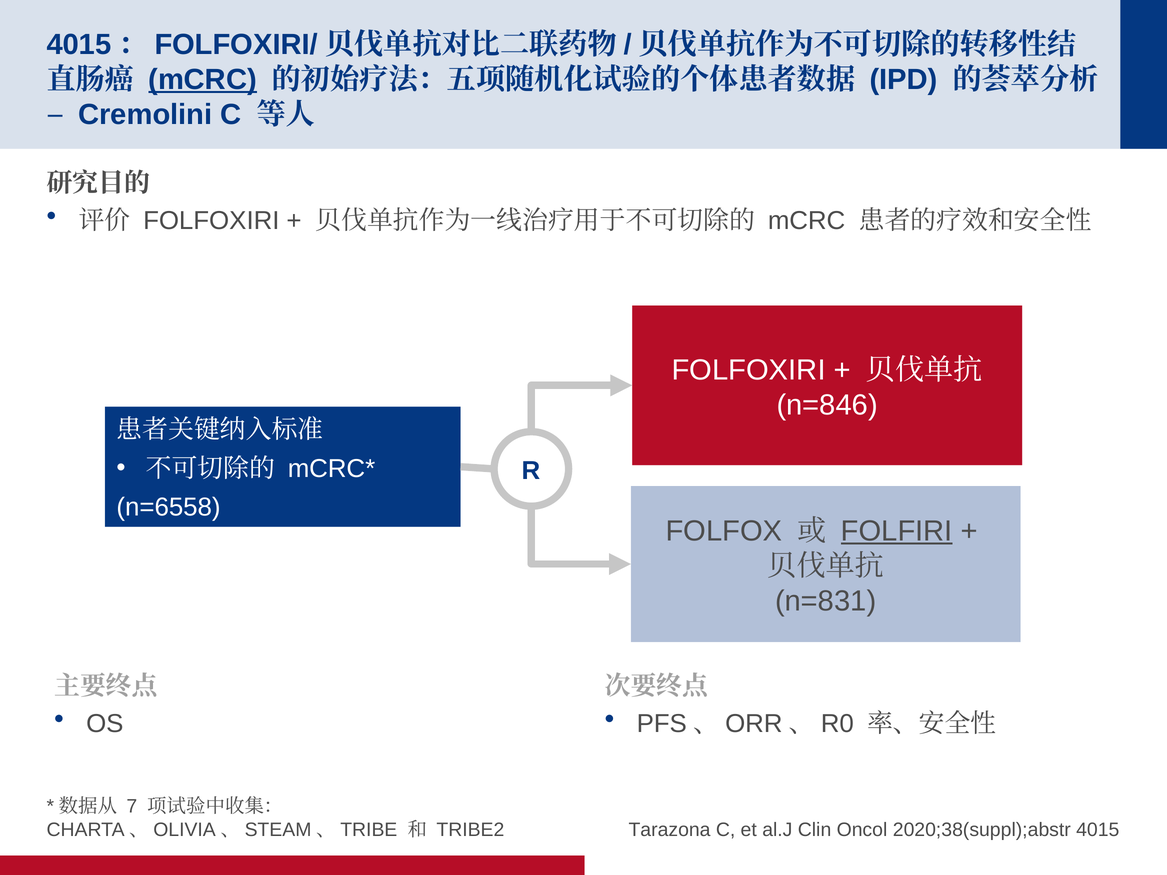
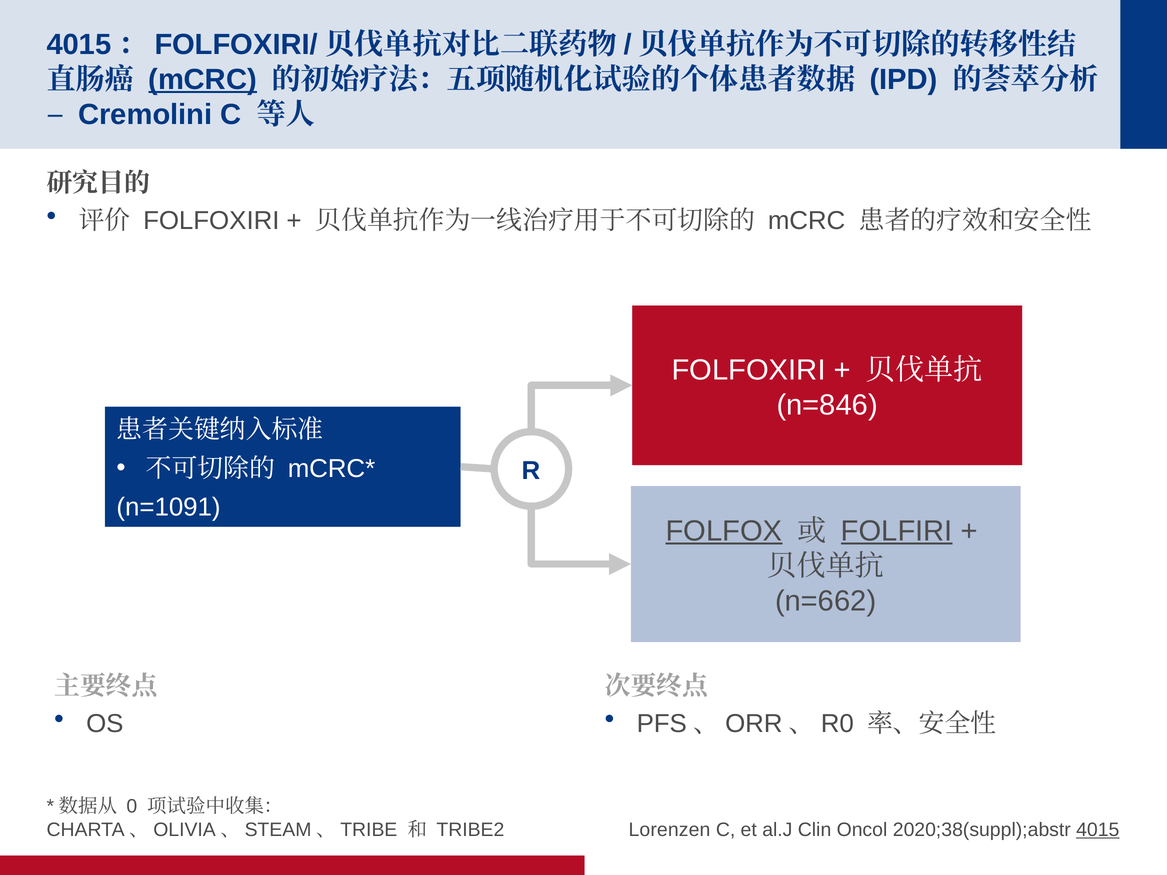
n=6558: n=6558 -> n=1091
FOLFOX underline: none -> present
n=831: n=831 -> n=662
7: 7 -> 0
Tarazona: Tarazona -> Lorenzen
4015 underline: none -> present
